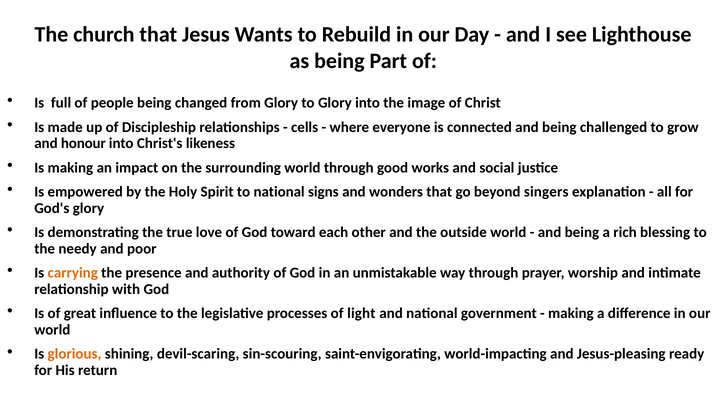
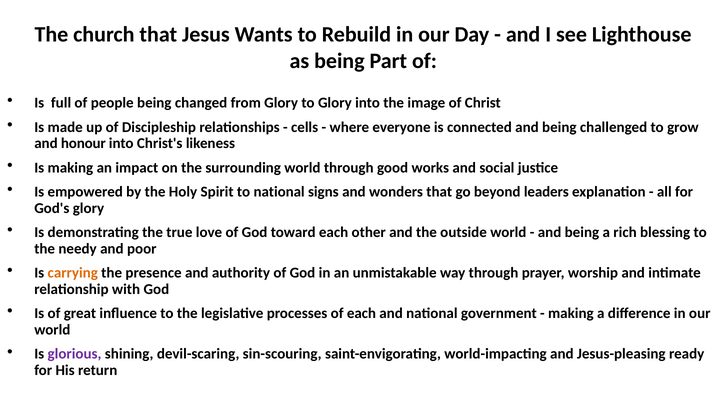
singers: singers -> leaders
of light: light -> each
glorious colour: orange -> purple
